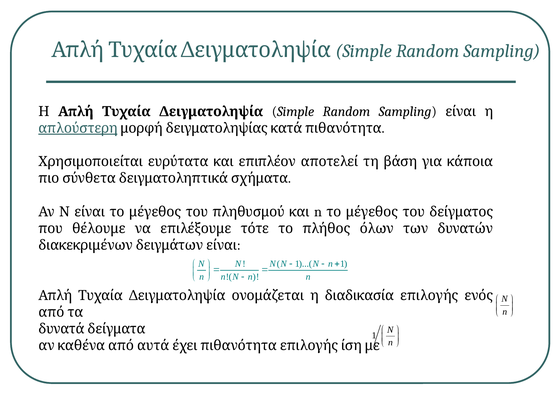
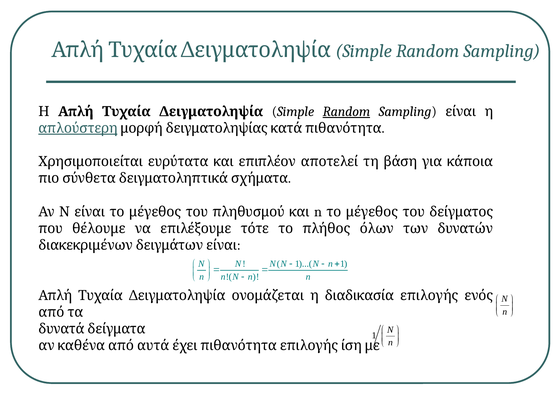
Random at (346, 112) underline: none -> present
